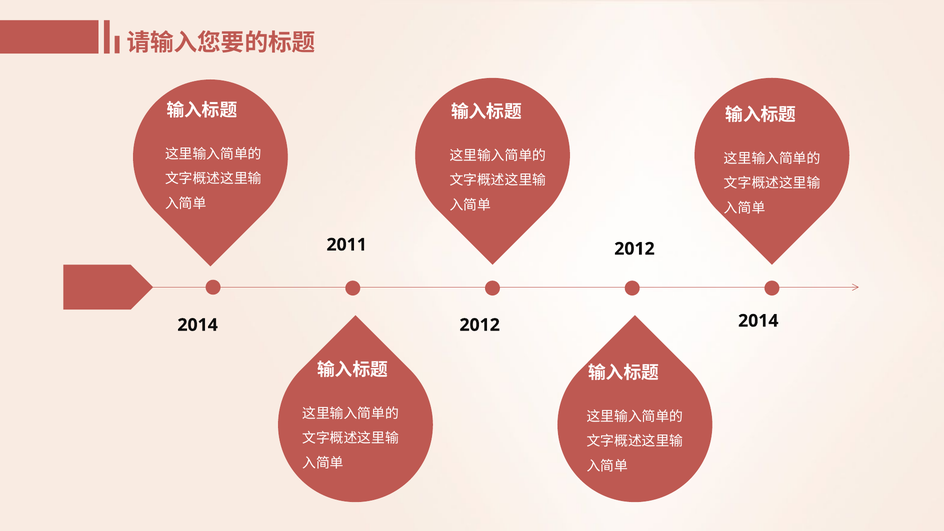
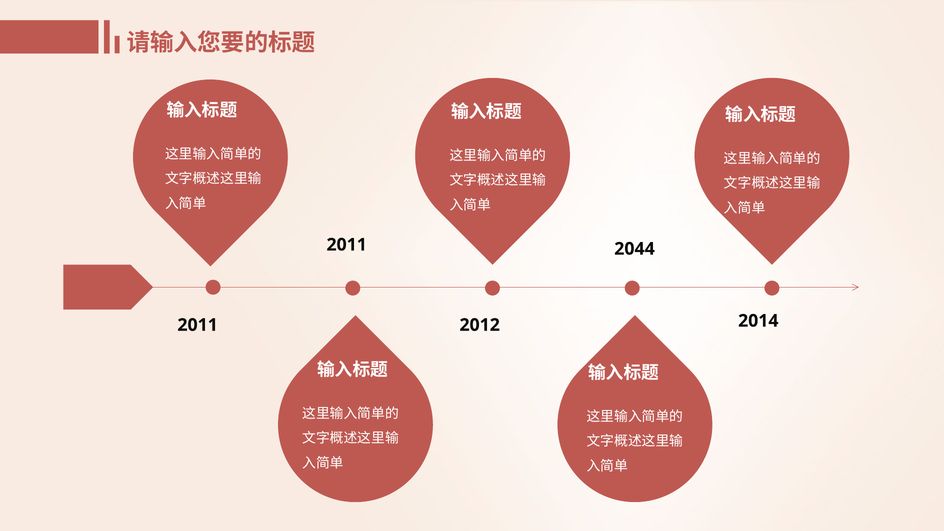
2012 at (634, 249): 2012 -> 2044
2014 at (198, 325): 2014 -> 2011
